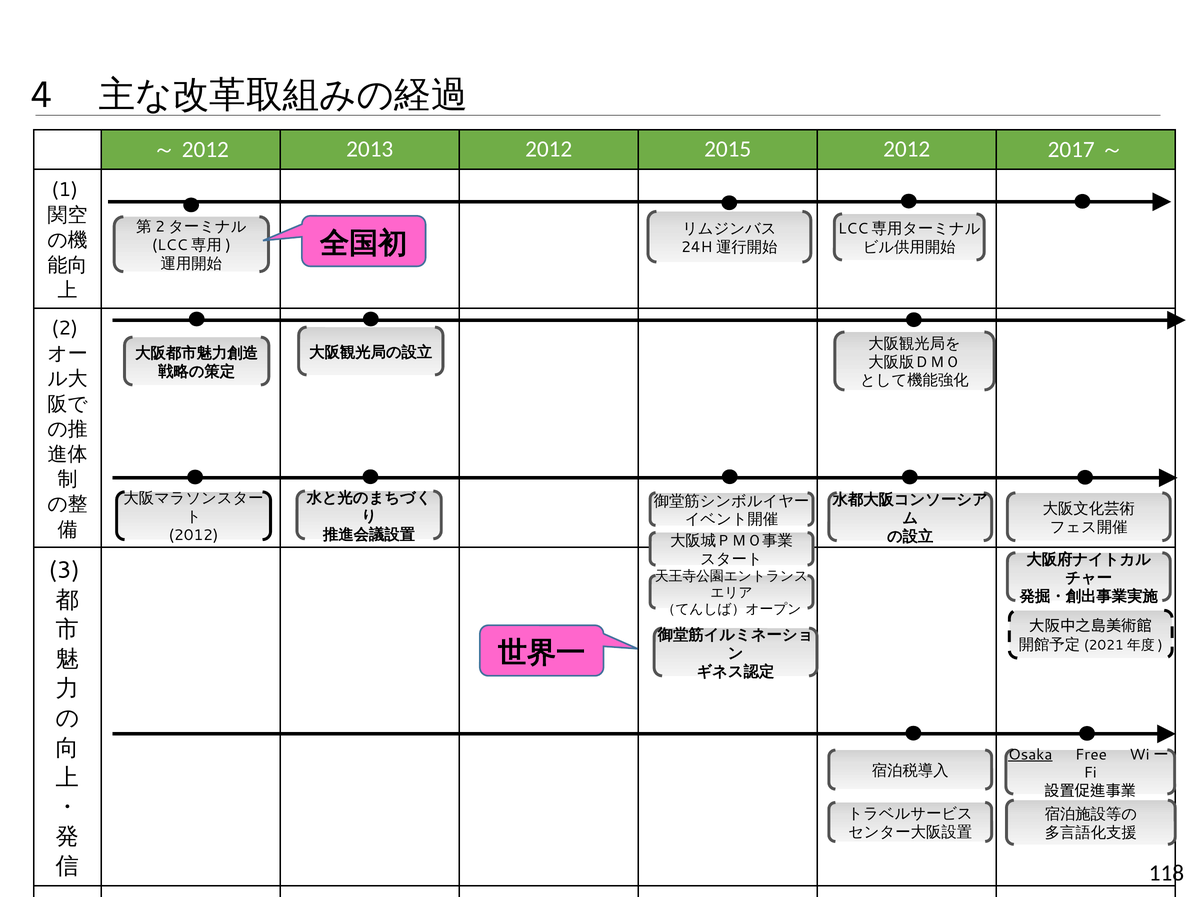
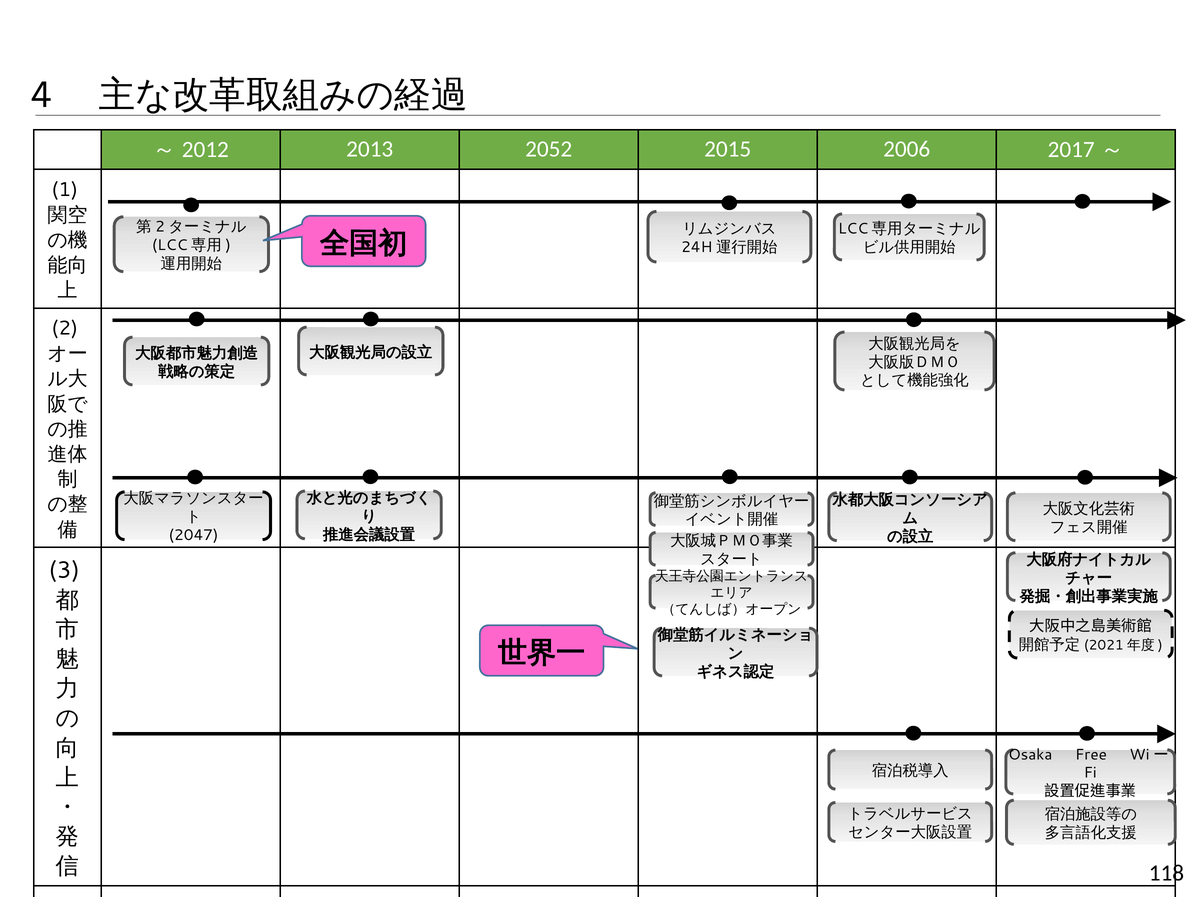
2013 2012: 2012 -> 2052
2015 2012: 2012 -> 2006
2012 at (194, 535): 2012 -> 2047
Osaka underline: present -> none
